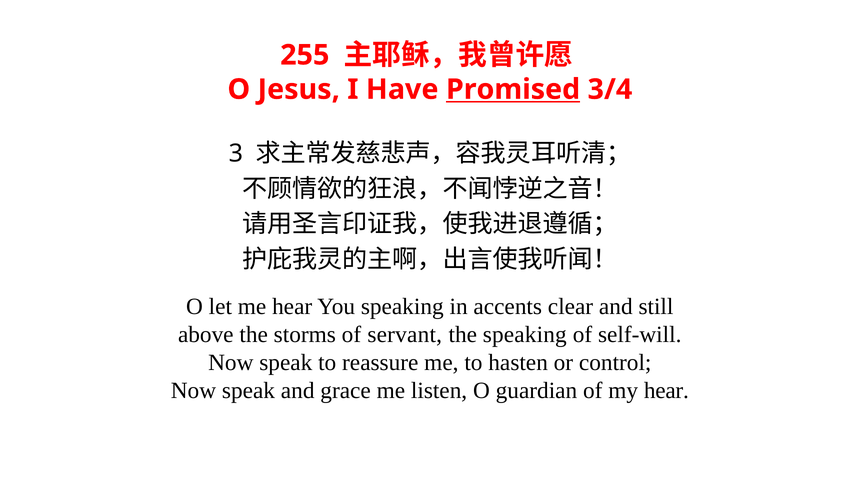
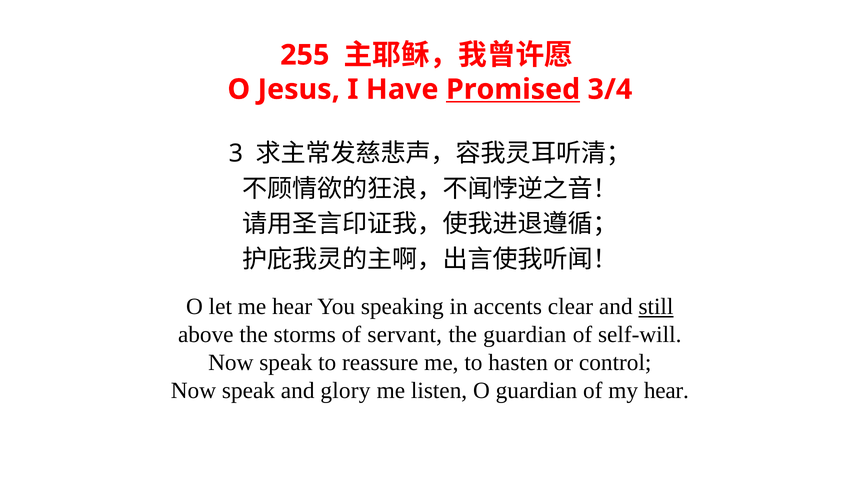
still underline: none -> present
the speaking: speaking -> guardian
grace: grace -> glory
